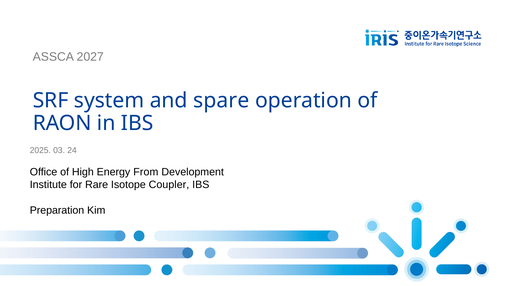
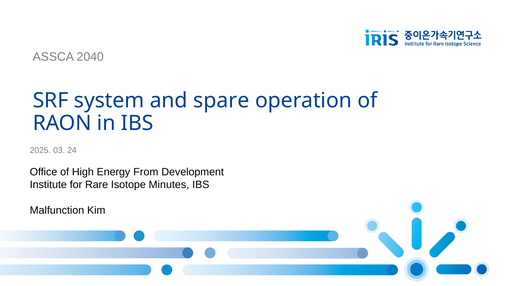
2027: 2027 -> 2040
Coupler: Coupler -> Minutes
Preparation: Preparation -> Malfunction
